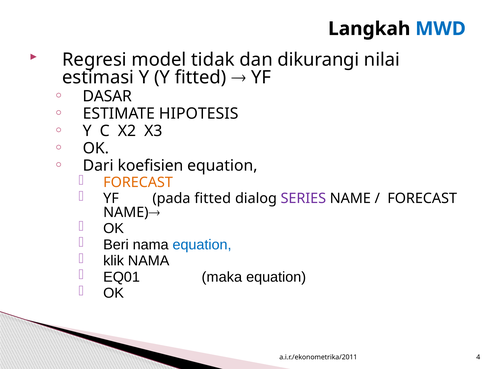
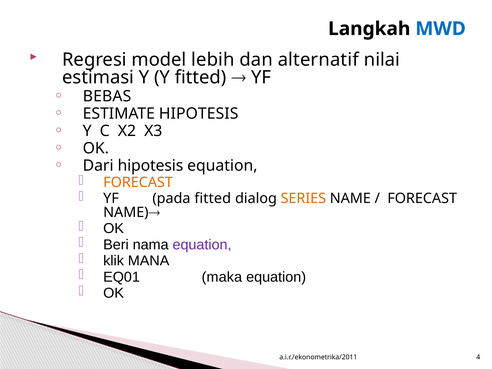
tidak: tidak -> lebih
dikurangi: dikurangi -> alternatif
DASAR: DASAR -> BEBAS
Dari koefisien: koefisien -> hipotesis
SERIES colour: purple -> orange
equation at (202, 245) colour: blue -> purple
klik NAMA: NAMA -> MANA
